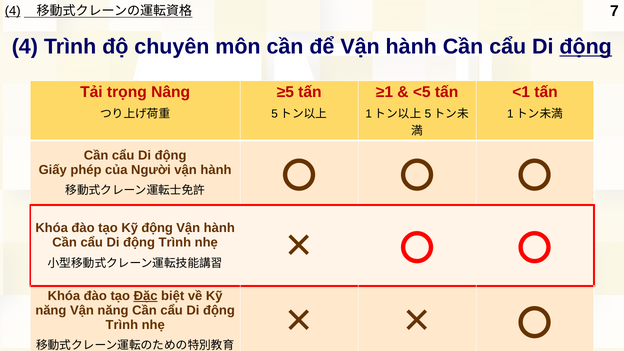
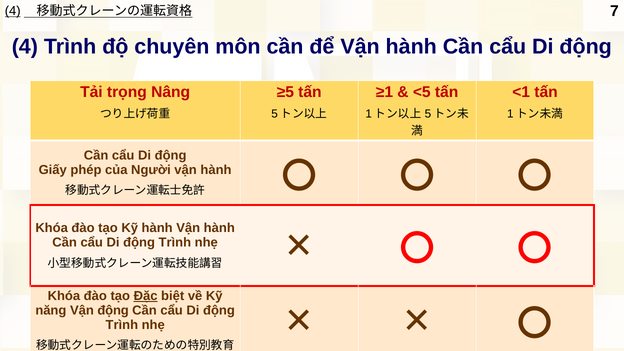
động at (586, 47) underline: present -> none
Kỹ động: động -> hành
Vận năng: năng -> động
